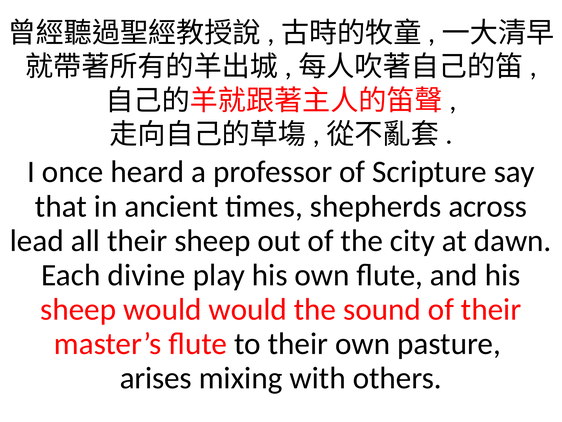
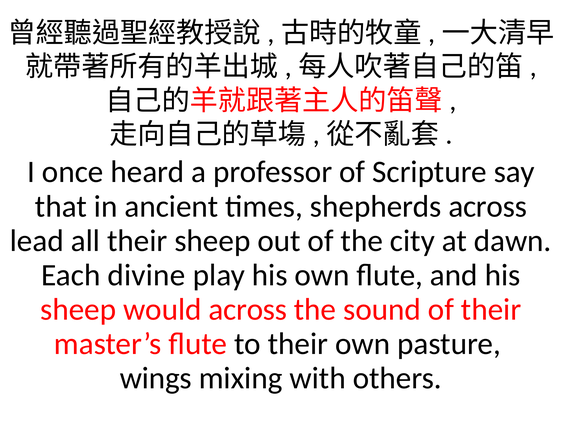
would would: would -> across
arises: arises -> wings
